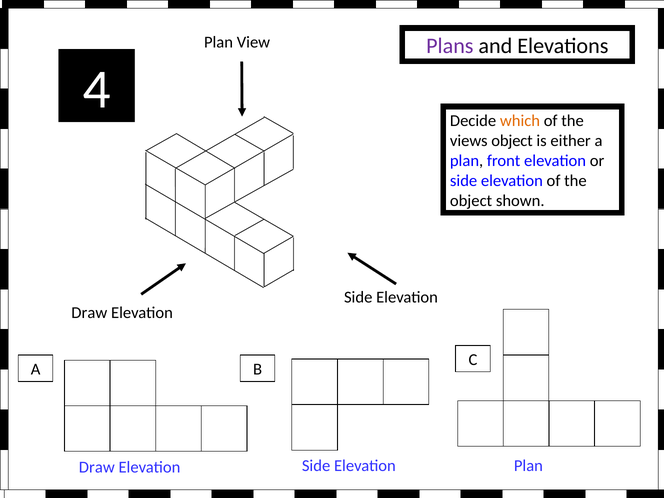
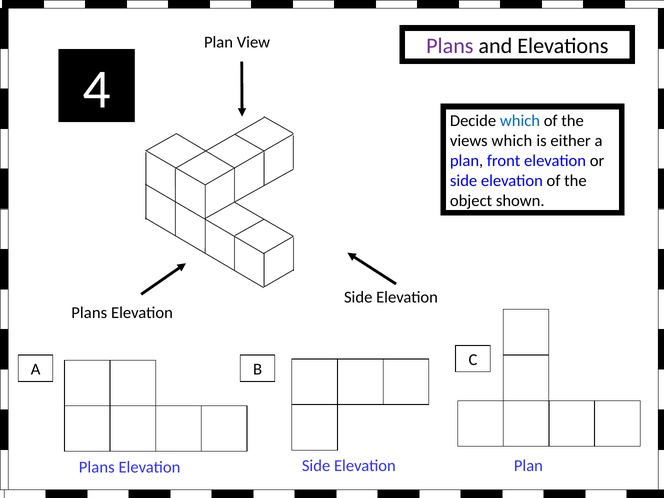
which at (520, 121) colour: orange -> blue
views object: object -> which
Draw at (89, 313): Draw -> Plans
Draw at (97, 467): Draw -> Plans
